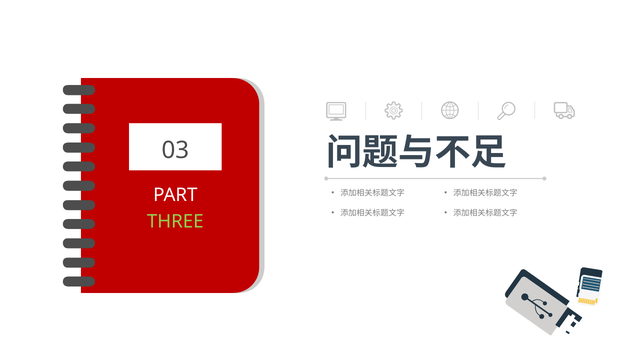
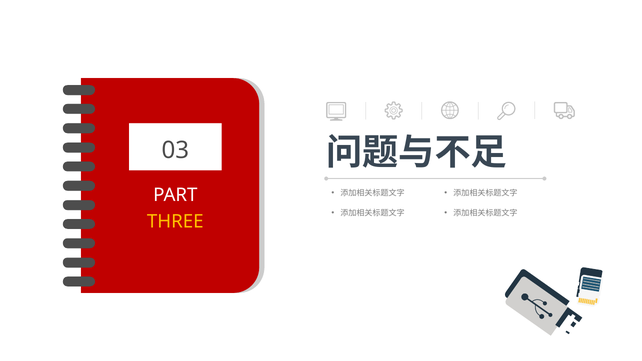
THREE colour: light green -> yellow
